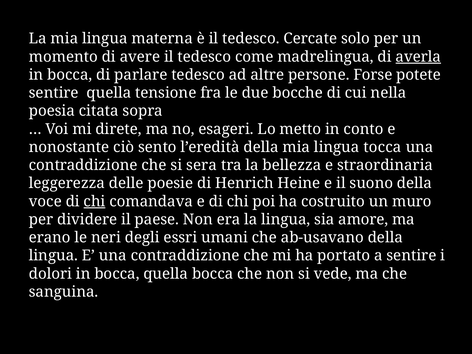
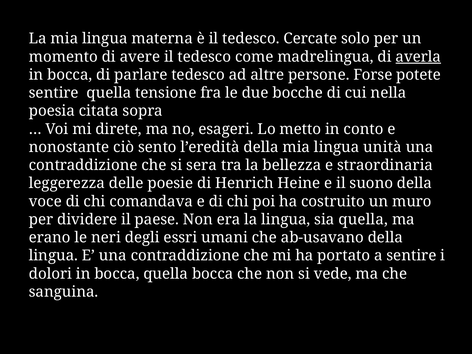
tocca: tocca -> unità
chi at (95, 201) underline: present -> none
sia amore: amore -> quella
